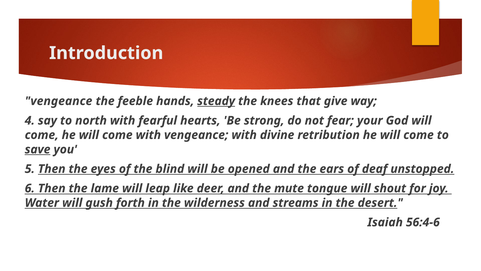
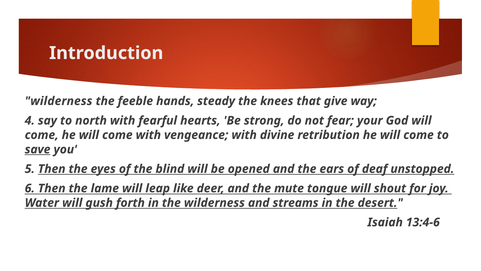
vengeance at (59, 101): vengeance -> wilderness
steady underline: present -> none
56:4-6: 56:4-6 -> 13:4-6
